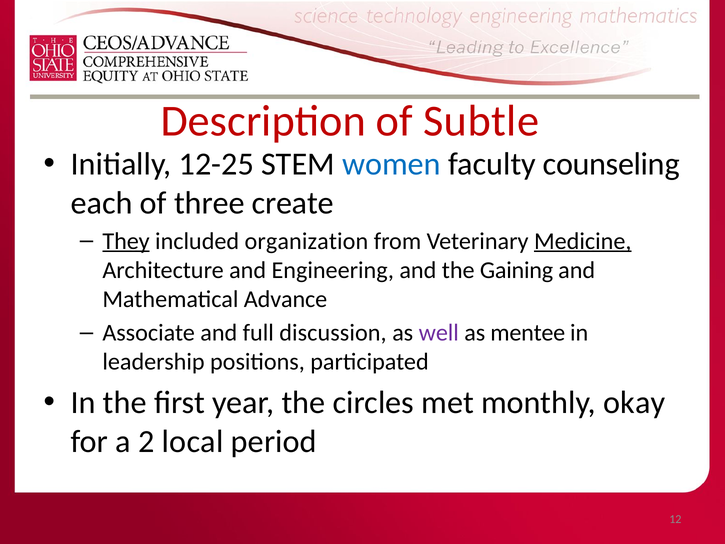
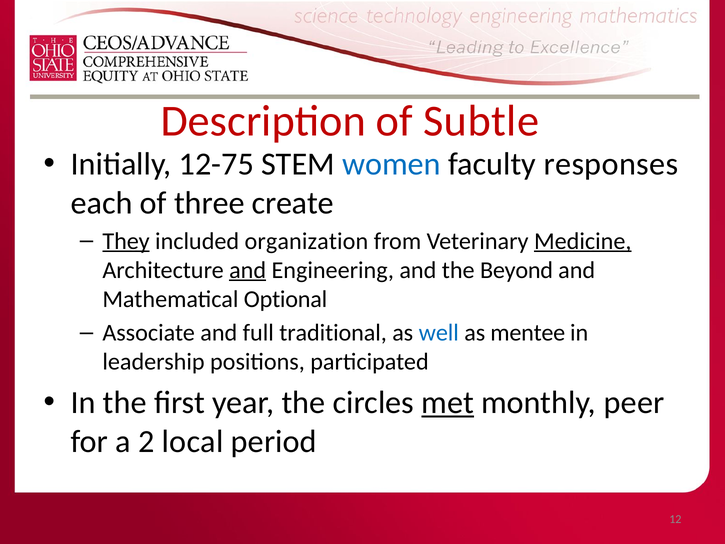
12-25: 12-25 -> 12-75
counseling: counseling -> responses
and at (248, 270) underline: none -> present
Gaining: Gaining -> Beyond
Advance: Advance -> Optional
discussion: discussion -> traditional
well colour: purple -> blue
met underline: none -> present
okay: okay -> peer
